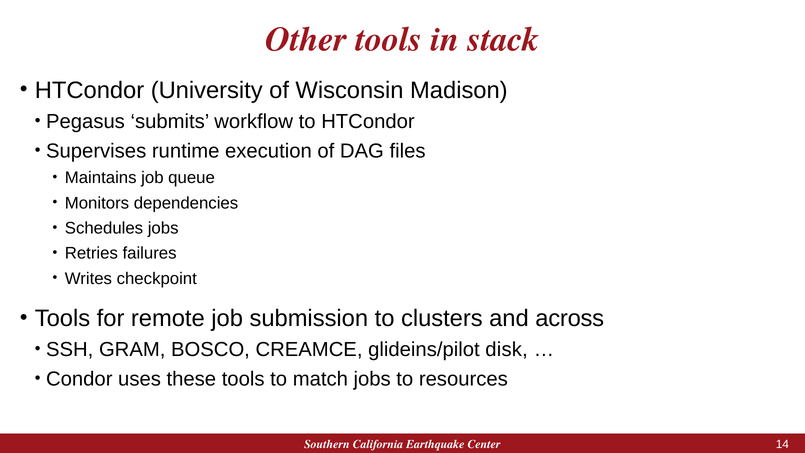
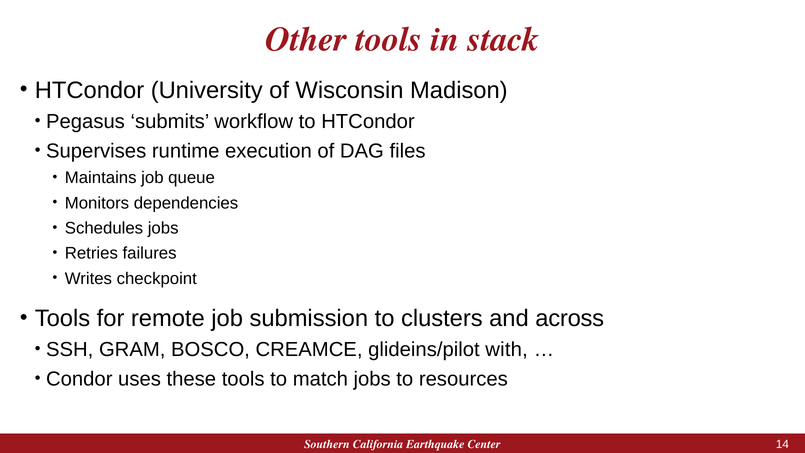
disk: disk -> with
